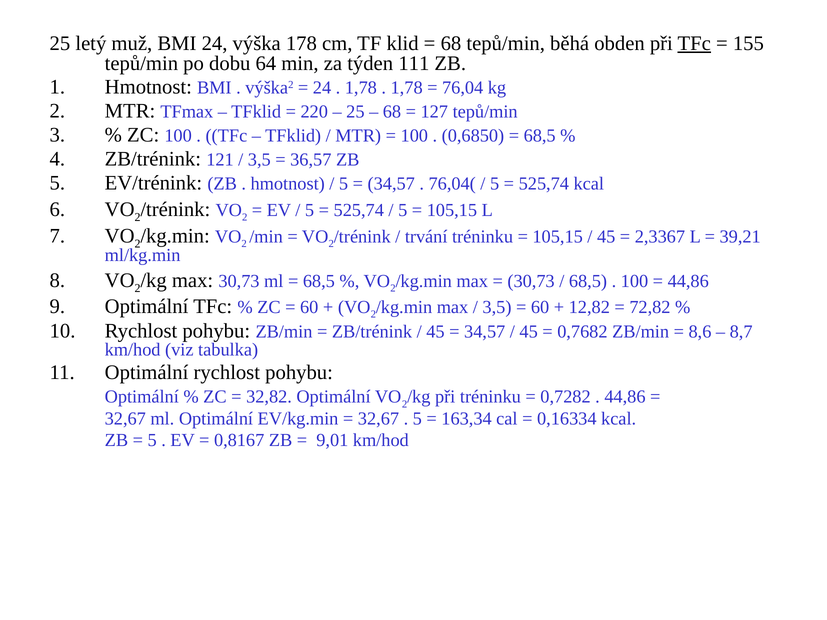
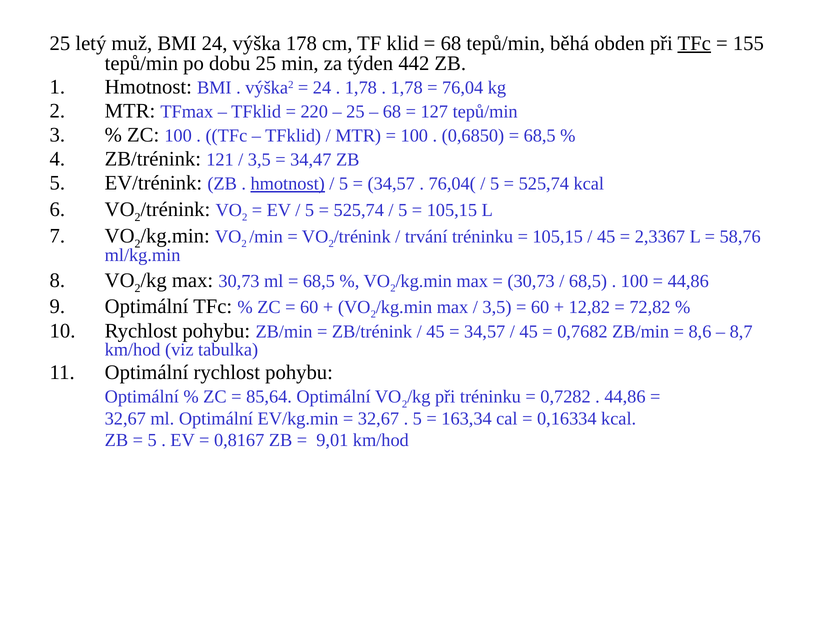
dobu 64: 64 -> 25
111: 111 -> 442
36,57: 36,57 -> 34,47
hmotnost at (288, 184) underline: none -> present
39,21: 39,21 -> 58,76
32,82: 32,82 -> 85,64
